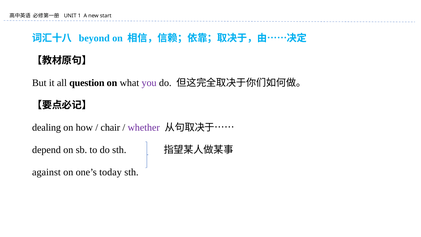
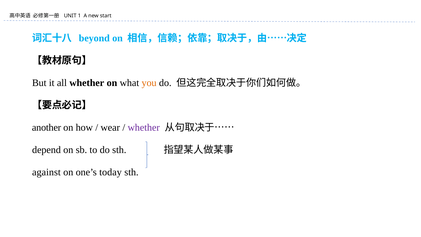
all question: question -> whether
you colour: purple -> orange
dealing: dealing -> another
chair: chair -> wear
